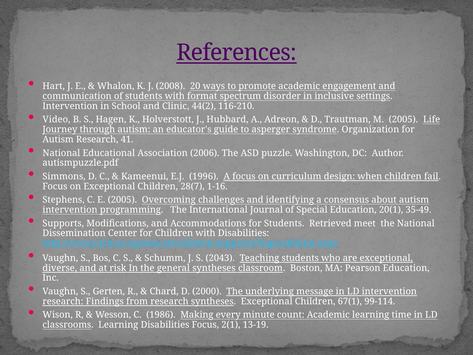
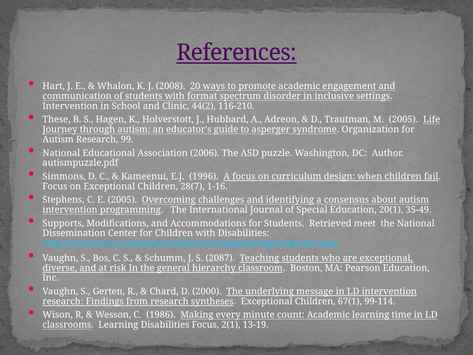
Video: Video -> These
41: 41 -> 99
2043: 2043 -> 2087
general syntheses: syntheses -> hierarchy
